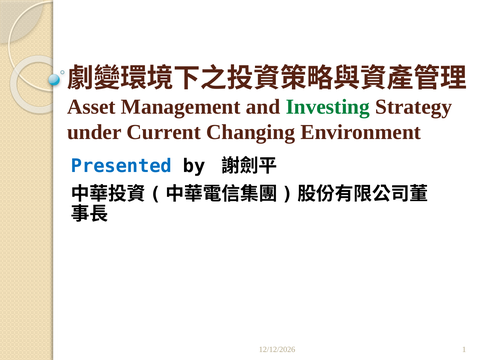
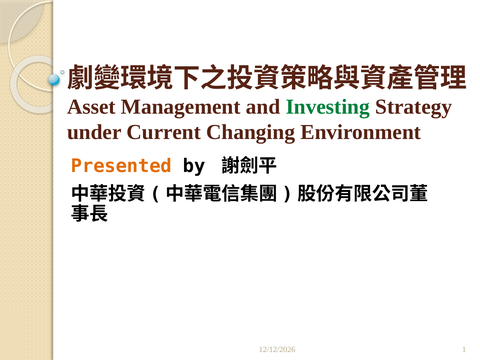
Presented colour: blue -> orange
